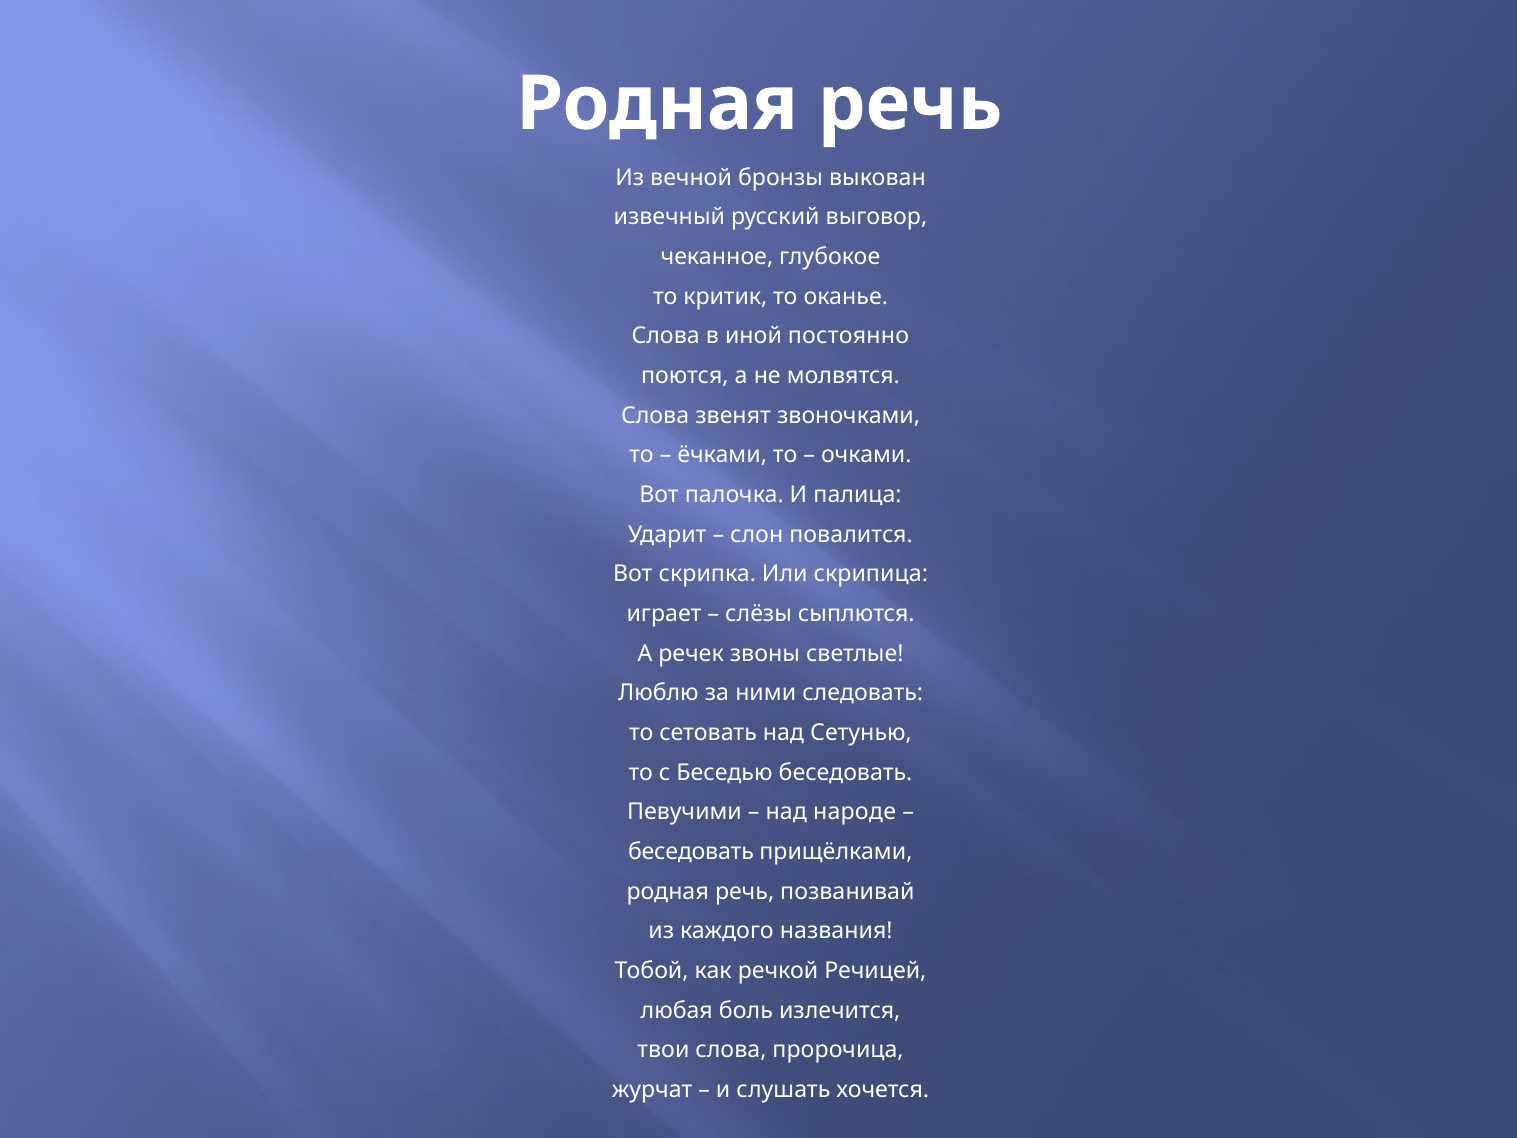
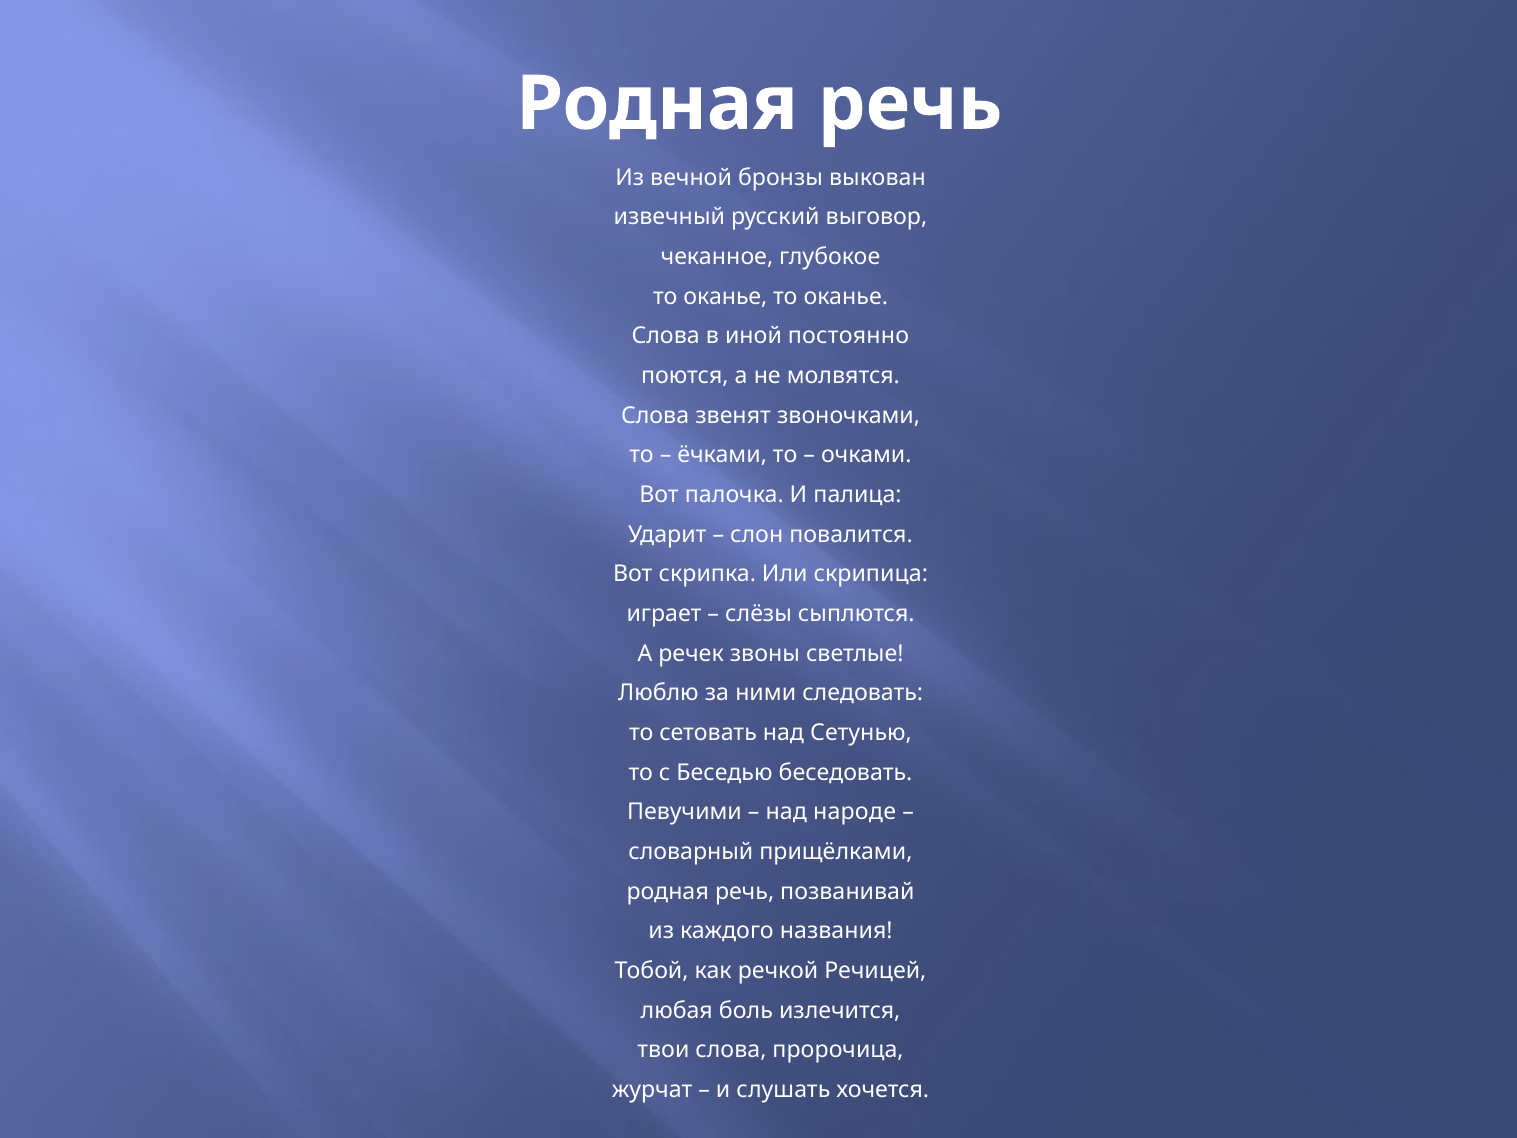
критик at (725, 297): критик -> оканье
беседовать at (691, 852): беседовать -> словарный
